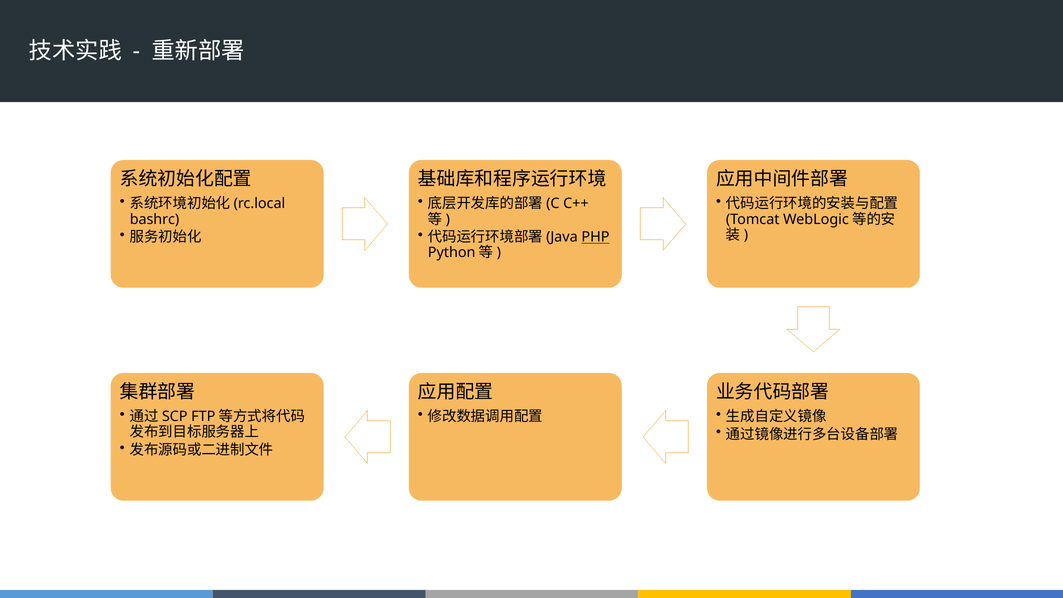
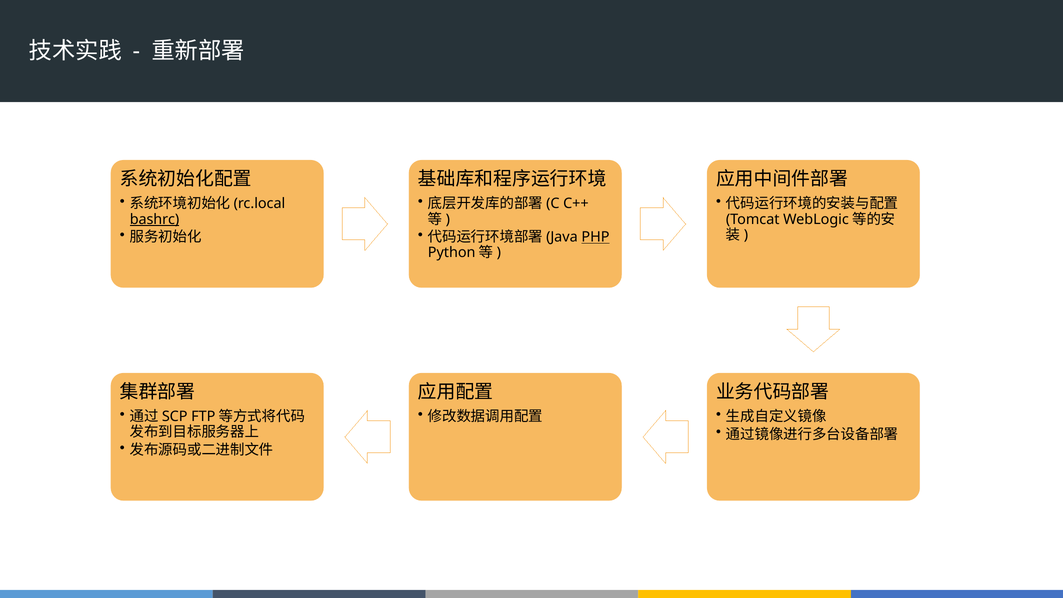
bashrc underline: none -> present
